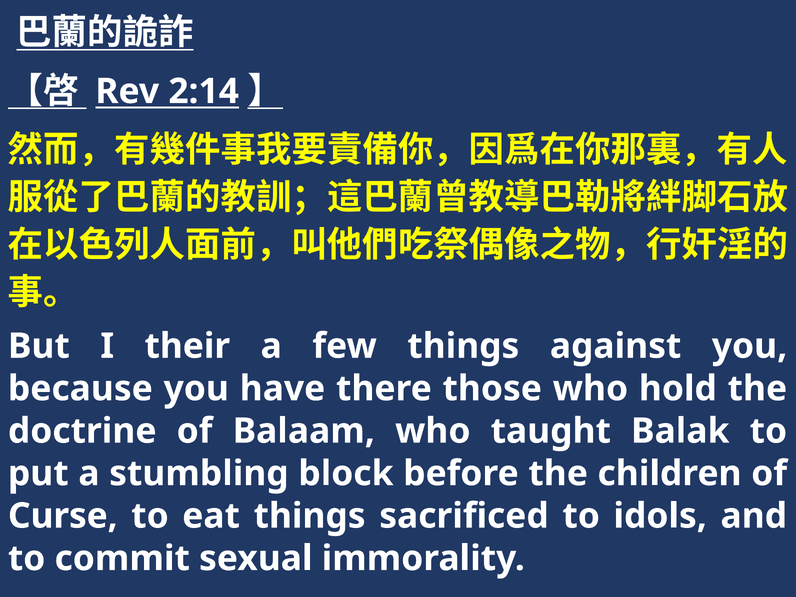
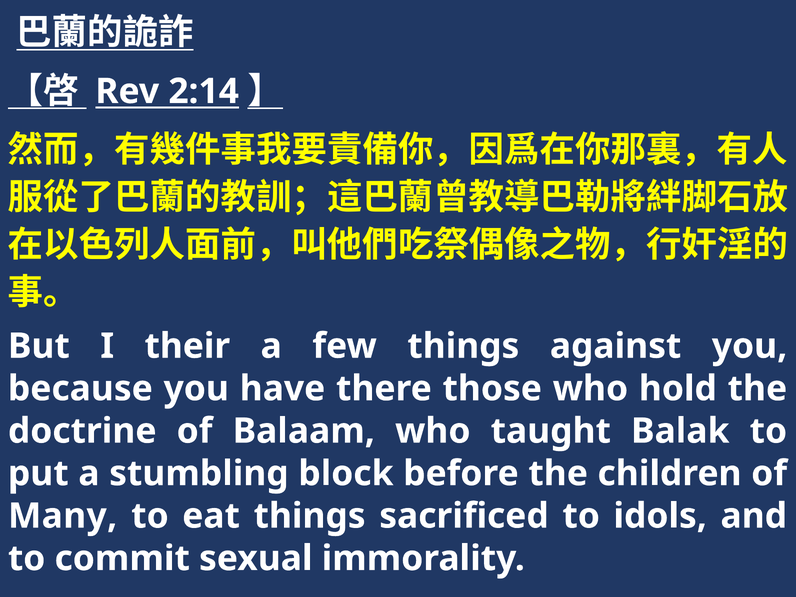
Curse: Curse -> Many
